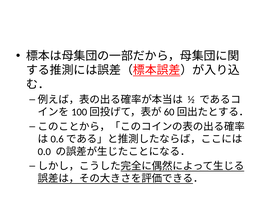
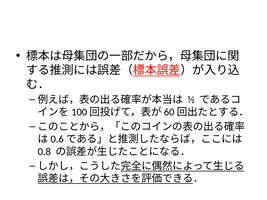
0.0: 0.0 -> 0.8
